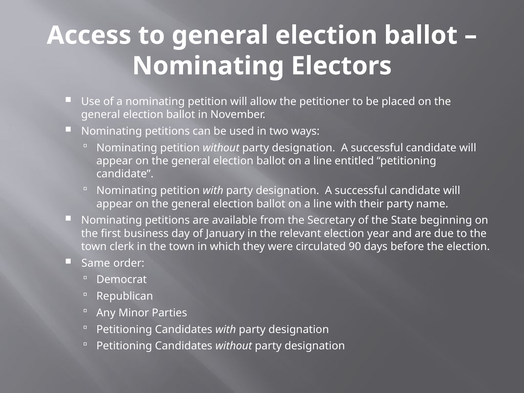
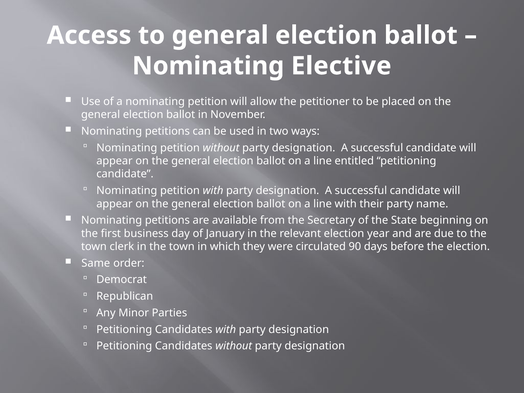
Electors: Electors -> Elective
